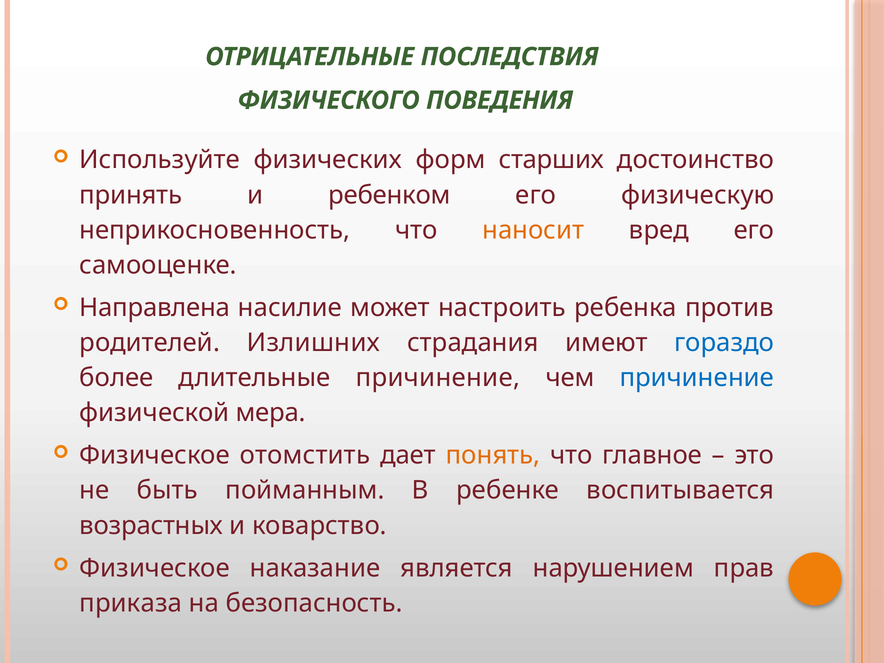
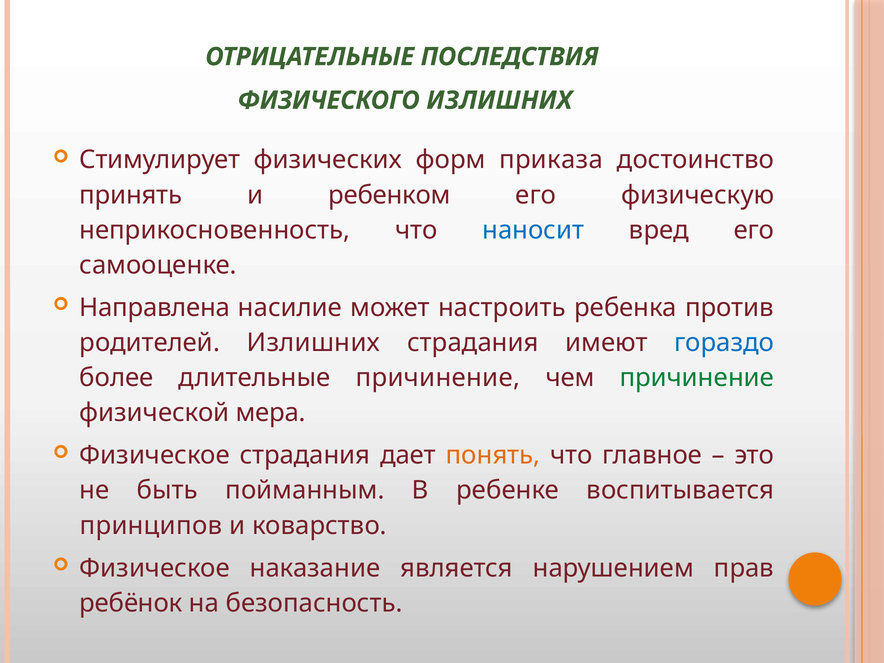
ФИЗИЧЕСКОГО ПОВЕДЕНИЯ: ПОВЕДЕНИЯ -> ИЗЛИШНИХ
Используйте: Используйте -> Стимулирует
старших: старших -> приказа
наносит colour: orange -> blue
причинение at (697, 378) colour: blue -> green
Физическое отомстить: отомстить -> страдания
возрастных: возрастных -> принципов
приказа: приказа -> ребёнок
